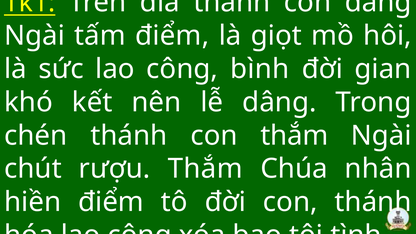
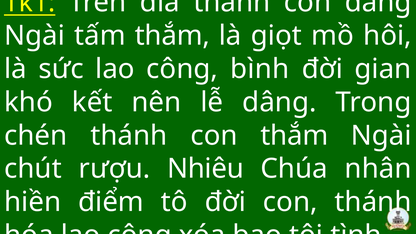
tấm điểm: điểm -> thắm
rượu Thắm: Thắm -> Nhiêu
